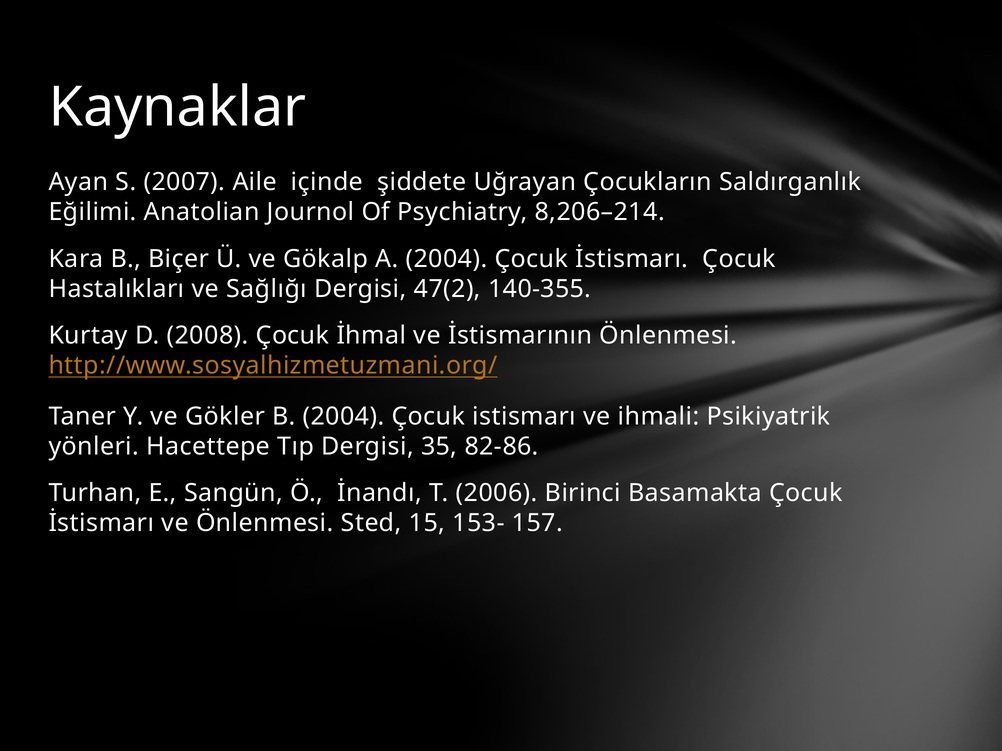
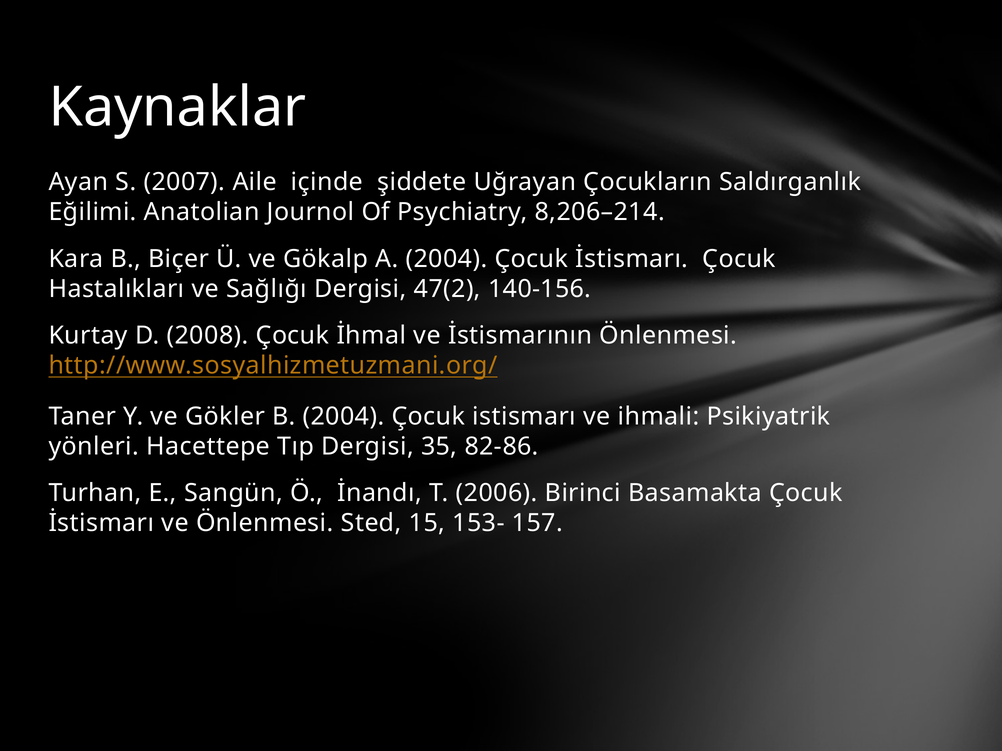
140-355: 140-355 -> 140-156
